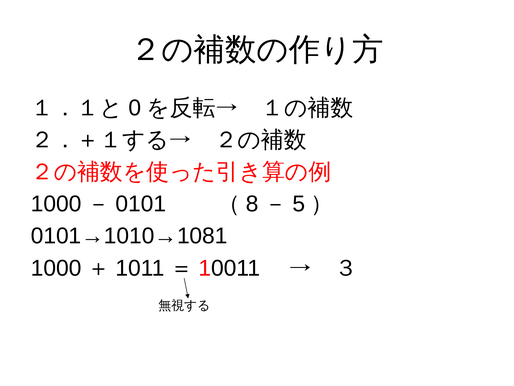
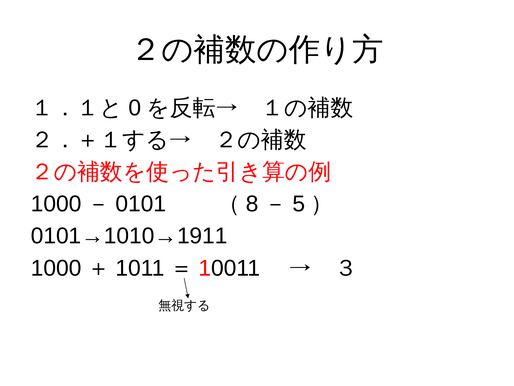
0101→1010→1081: 0101→1010→1081 -> 0101→1010→1911
